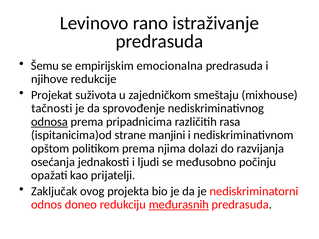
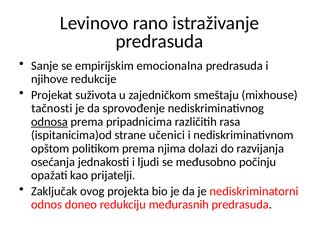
Šemu: Šemu -> Sanje
manjini: manjini -> učenici
međurasnih underline: present -> none
